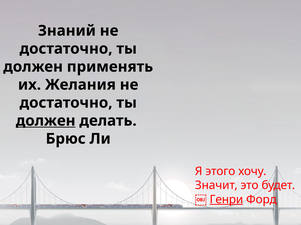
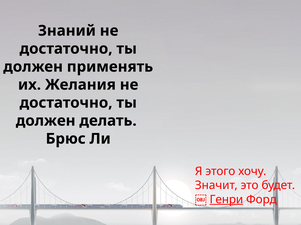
должен at (46, 121) underline: present -> none
